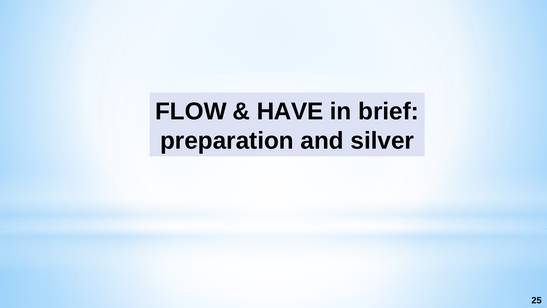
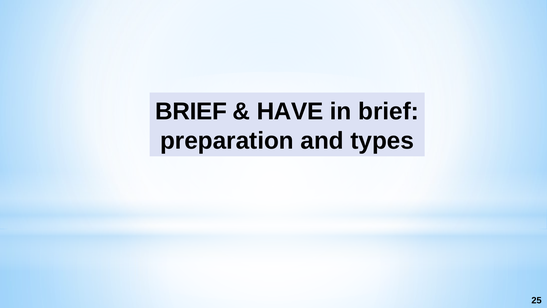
FLOW at (191, 111): FLOW -> BRIEF
silver: silver -> types
